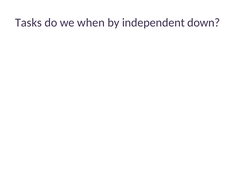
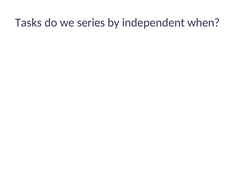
when: when -> series
down: down -> when
